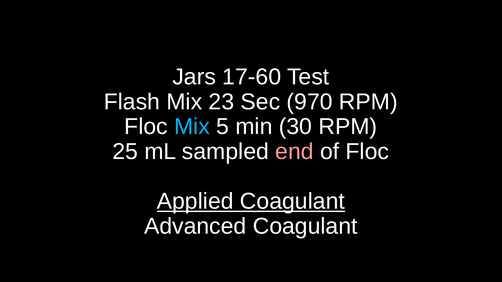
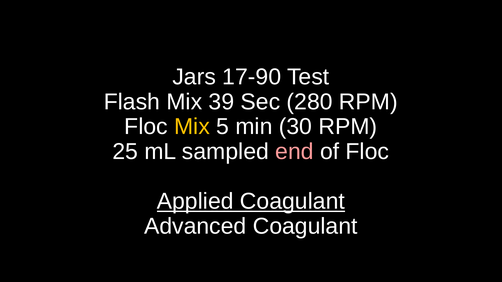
17-60: 17-60 -> 17-90
23: 23 -> 39
970: 970 -> 280
Mix at (192, 127) colour: light blue -> yellow
